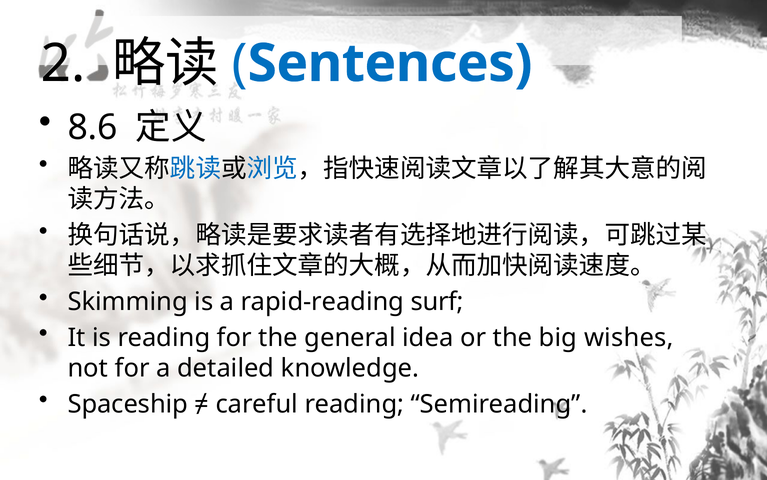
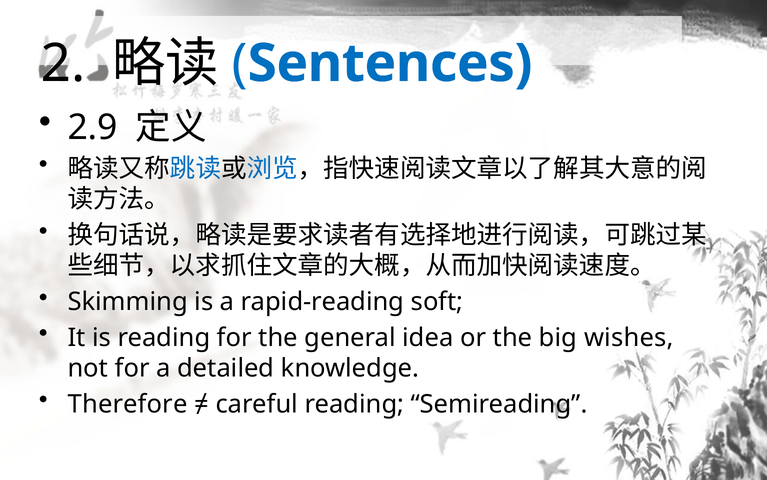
8.6: 8.6 -> 2.9
surf: surf -> soft
Spaceship: Spaceship -> Therefore
